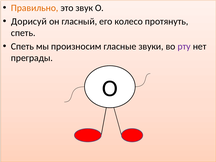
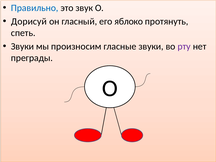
Правильно colour: orange -> blue
колесо: колесо -> яблоко
Спеть at (22, 46): Спеть -> Звуки
